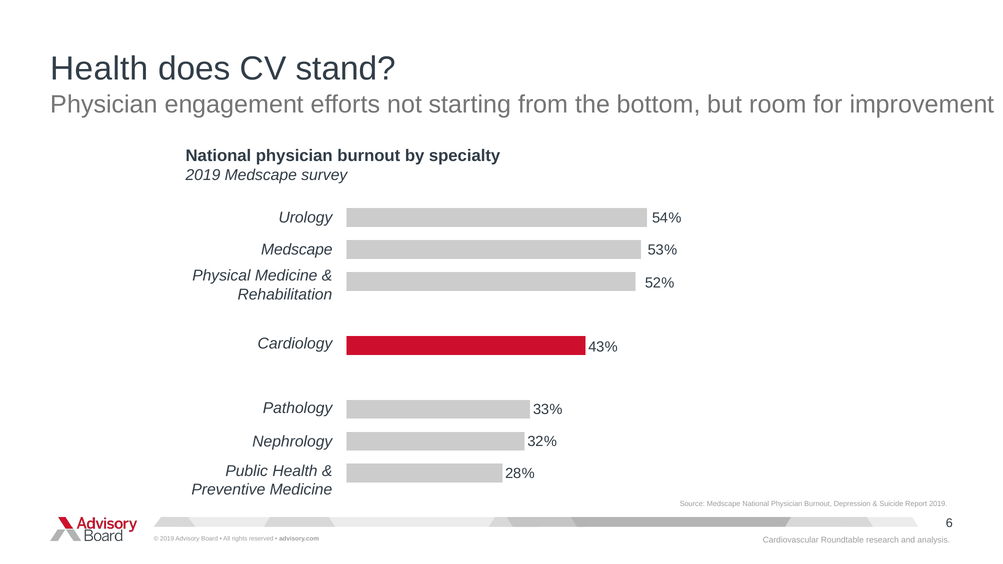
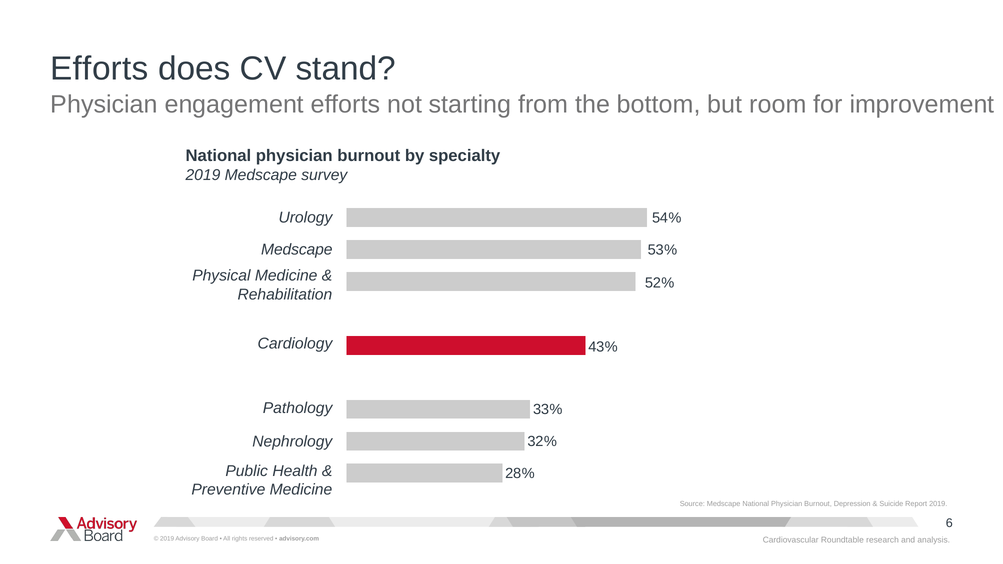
Health at (99, 69): Health -> Efforts
